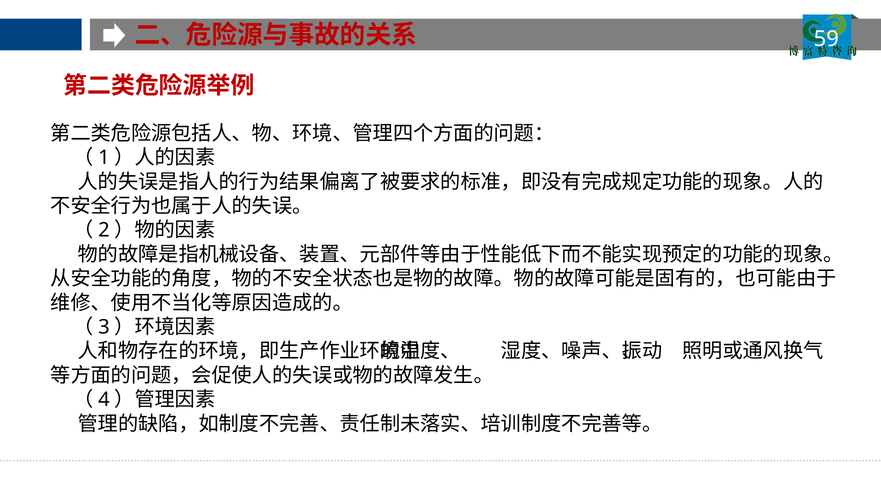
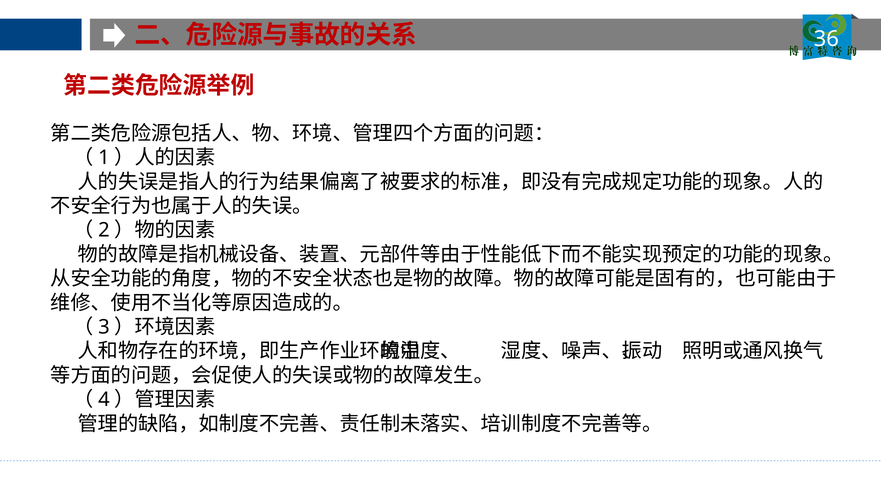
59: 59 -> 36
